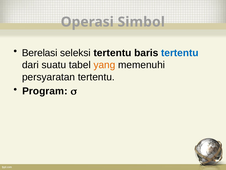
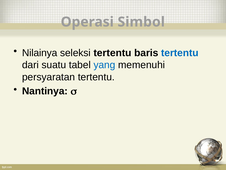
Berelasi: Berelasi -> Nilainya
yang colour: orange -> blue
Program: Program -> Nantinya
